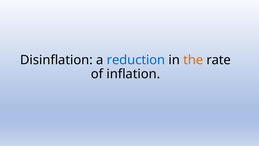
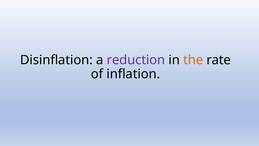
reduction colour: blue -> purple
